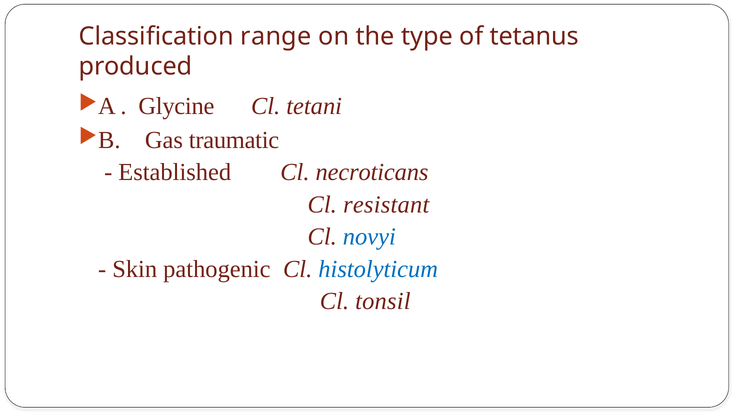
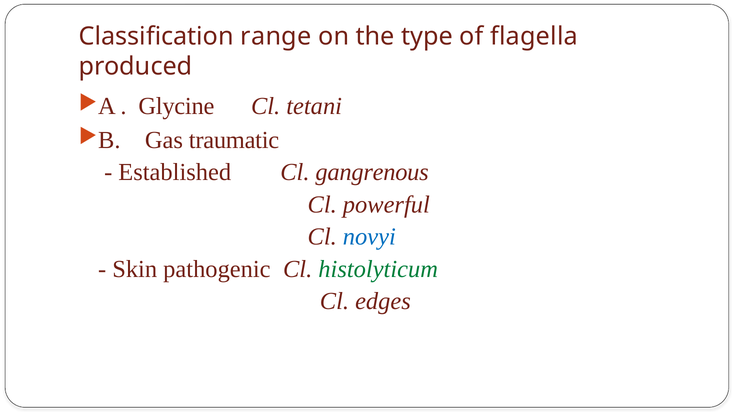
tetanus: tetanus -> flagella
necroticans: necroticans -> gangrenous
resistant: resistant -> powerful
histolyticum colour: blue -> green
tonsil: tonsil -> edges
